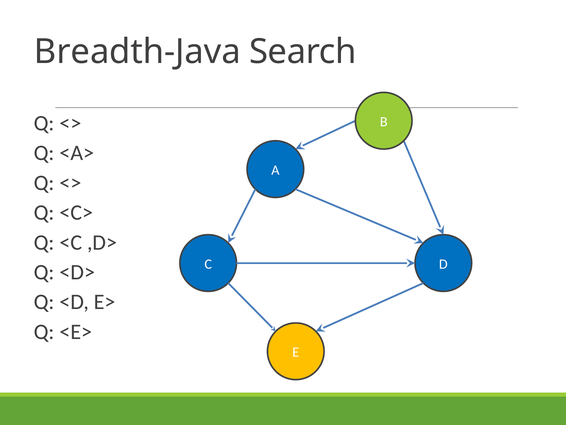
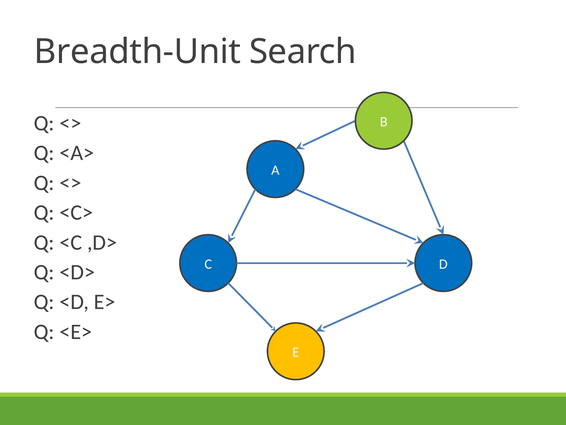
Breadth-Java: Breadth-Java -> Breadth-Unit
